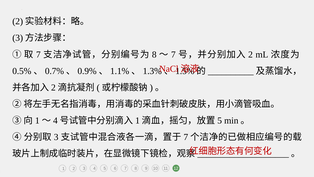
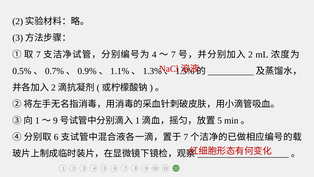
8 at (154, 54): 8 -> 4
4 at (55, 120): 4 -> 9
3 at (56, 137): 3 -> 6
